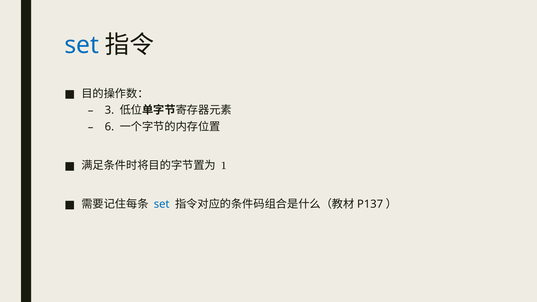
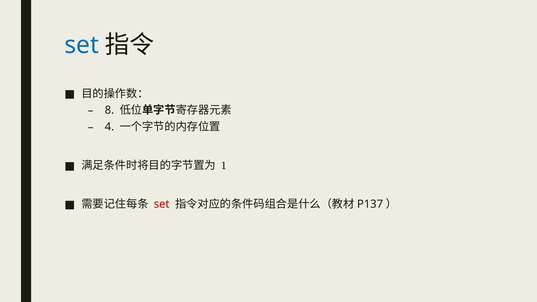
3: 3 -> 8
6: 6 -> 4
set at (162, 204) colour: blue -> red
